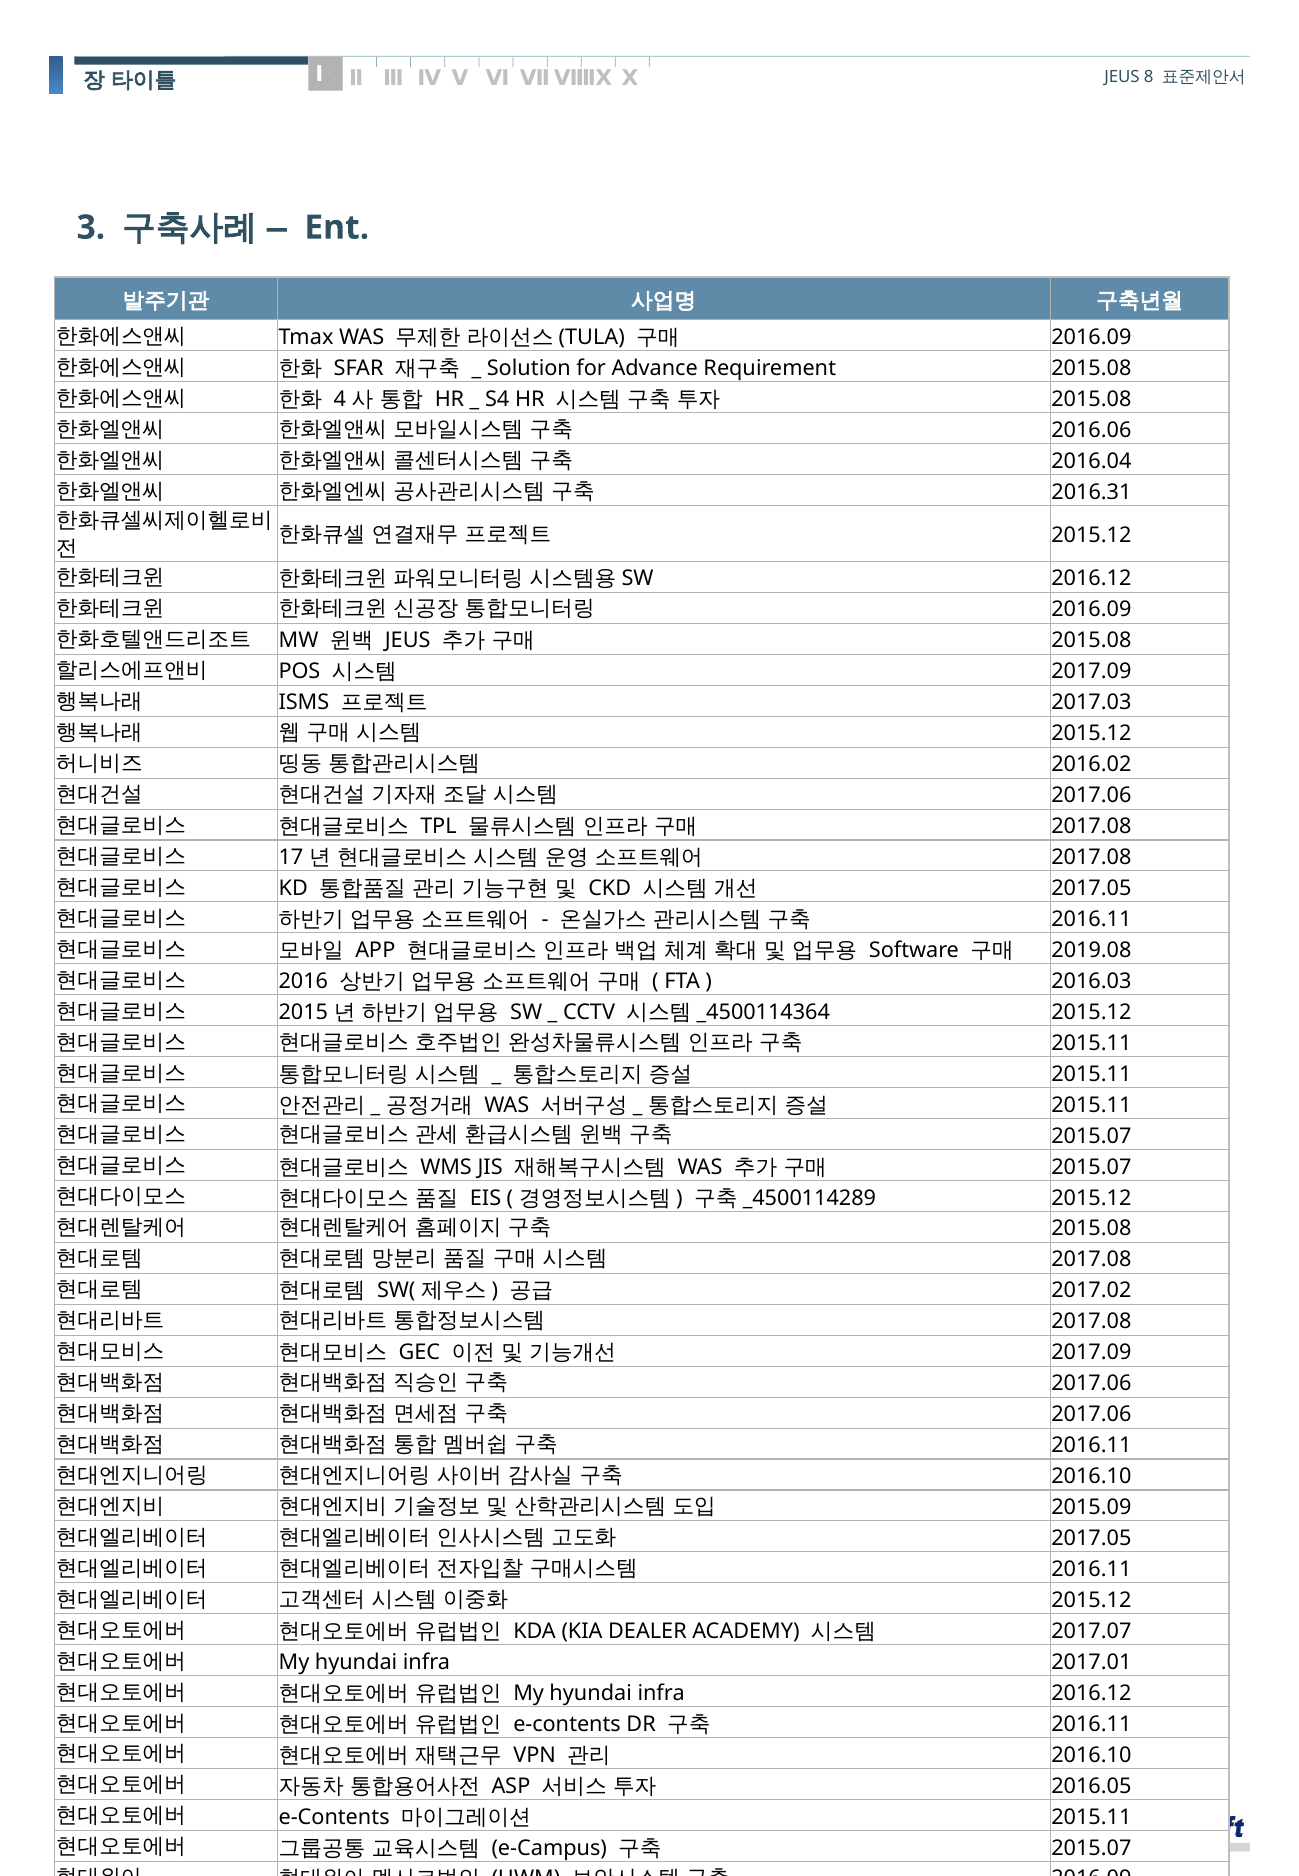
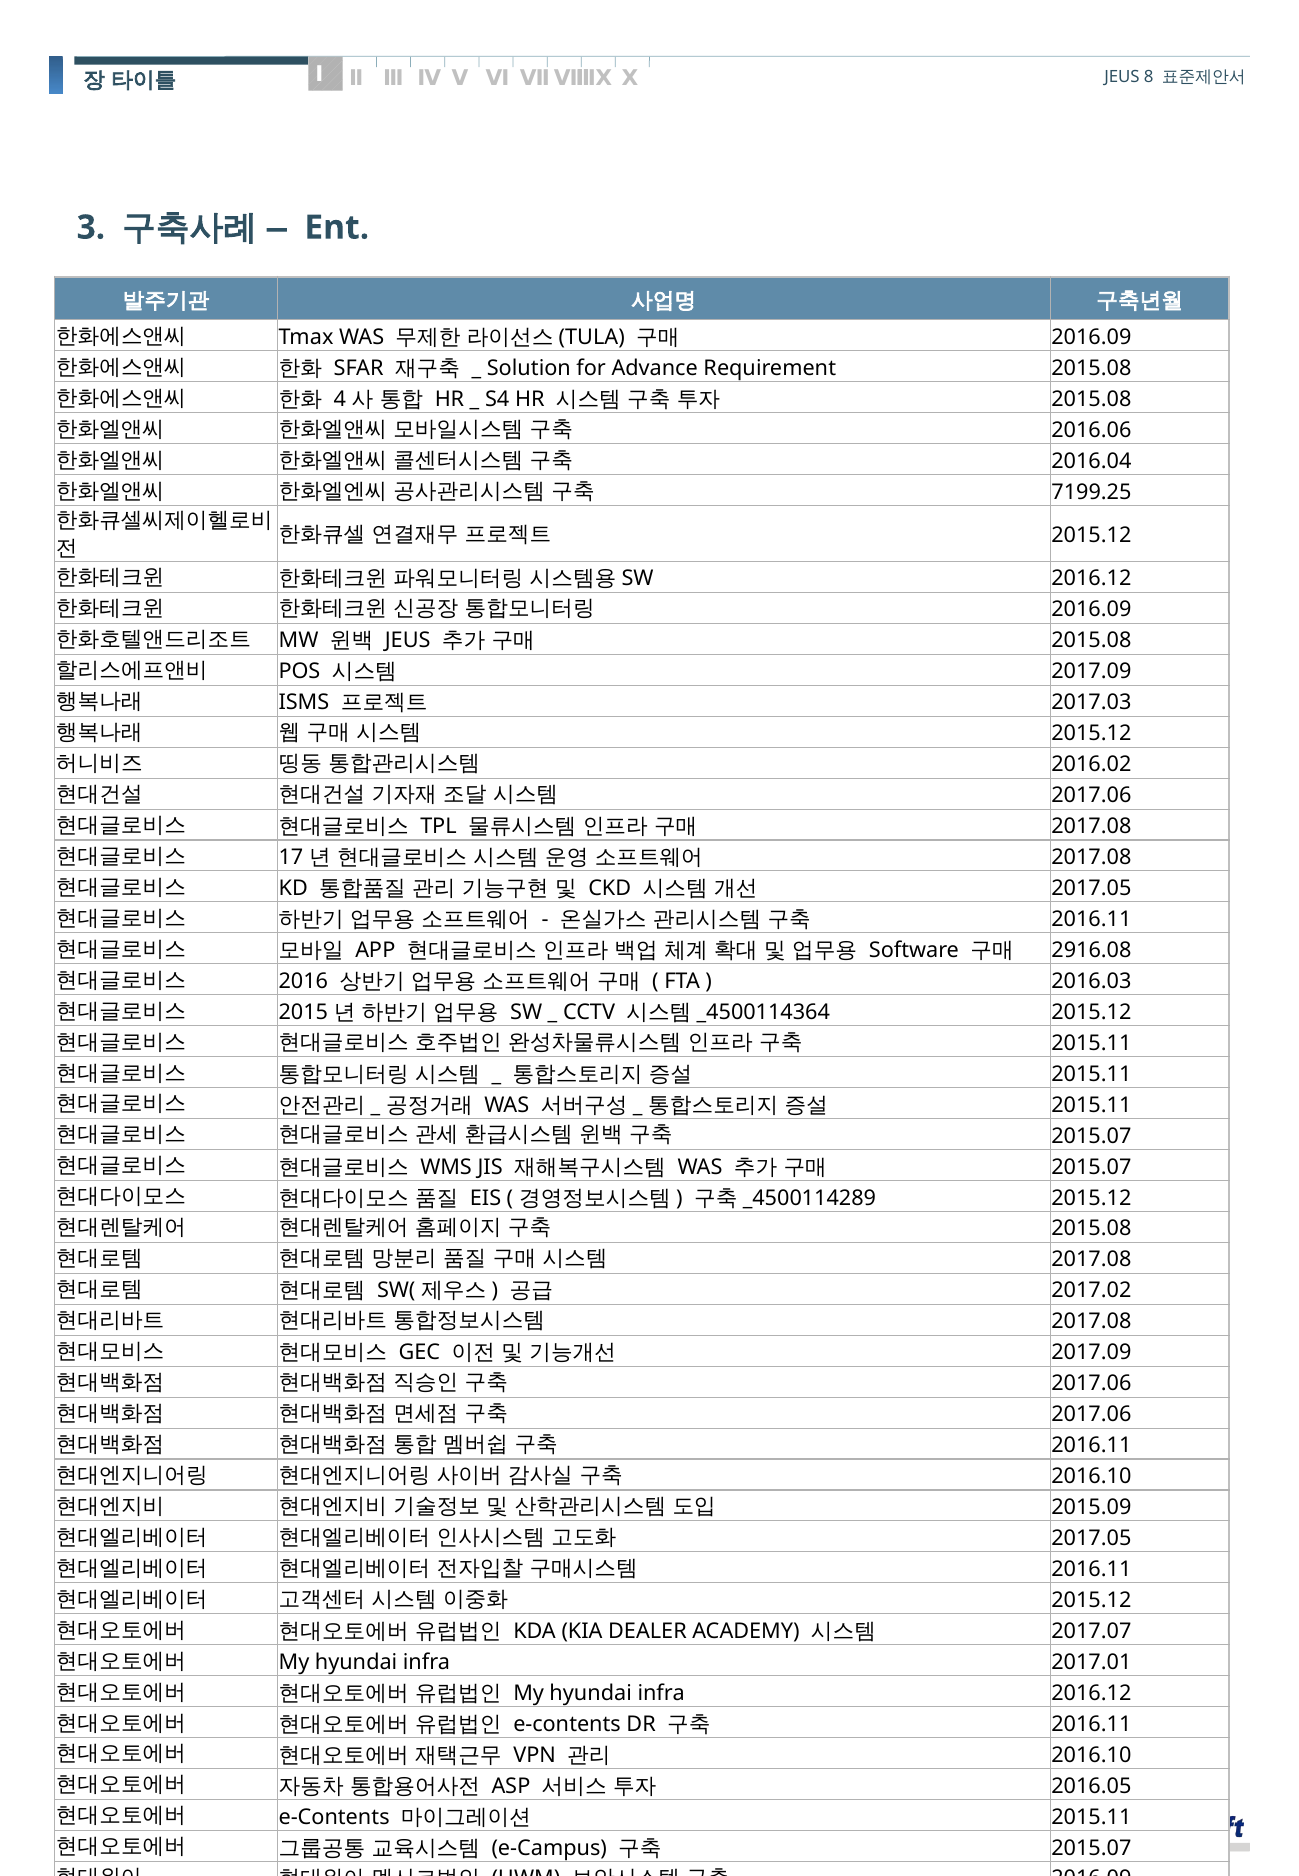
2016.31: 2016.31 -> 7199.25
2019.08: 2019.08 -> 2916.08
